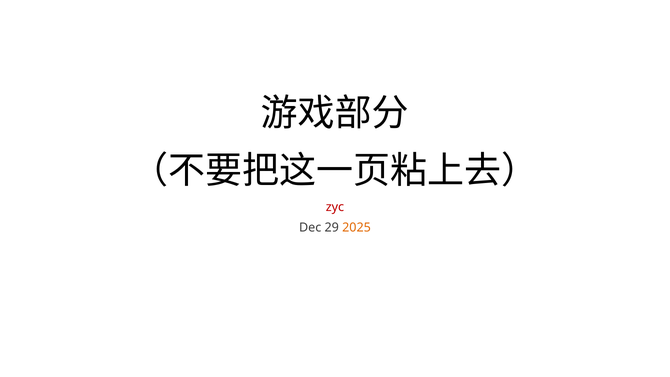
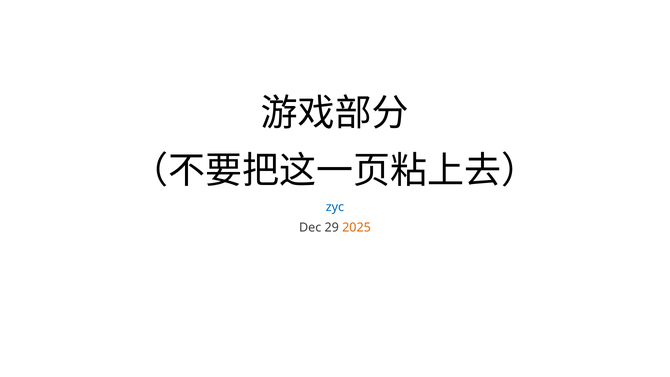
zyc colour: red -> blue
